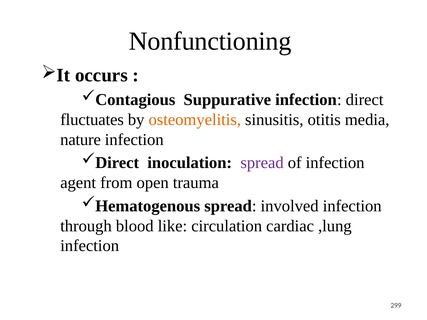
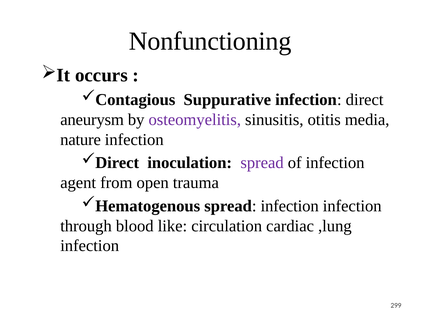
fluctuates: fluctuates -> aneurysm
osteomyelitis colour: orange -> purple
spread involved: involved -> infection
